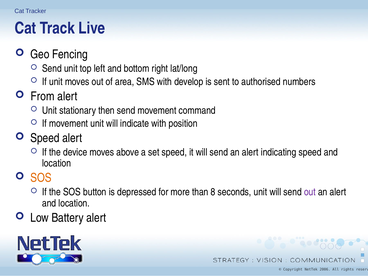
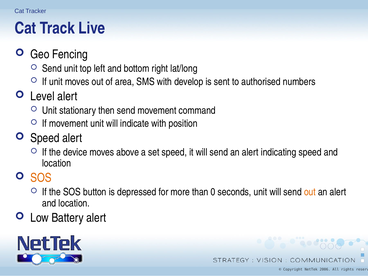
From: From -> Level
8: 8 -> 0
out at (310, 192) colour: purple -> orange
